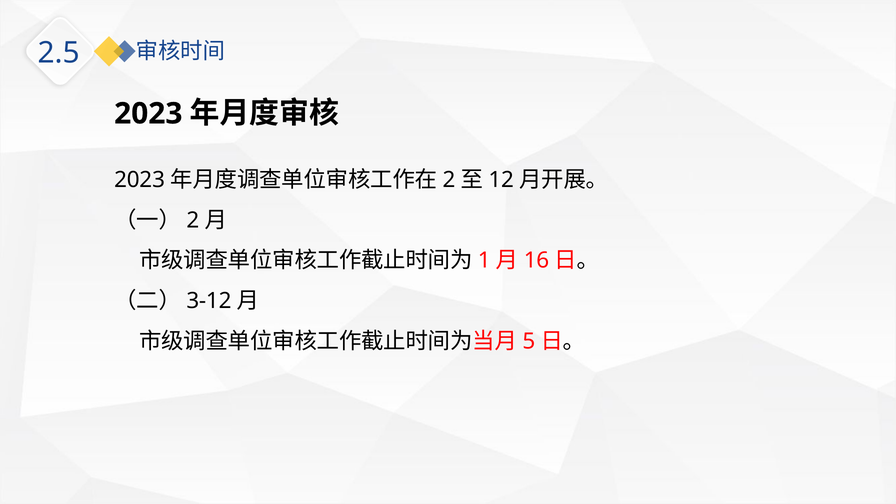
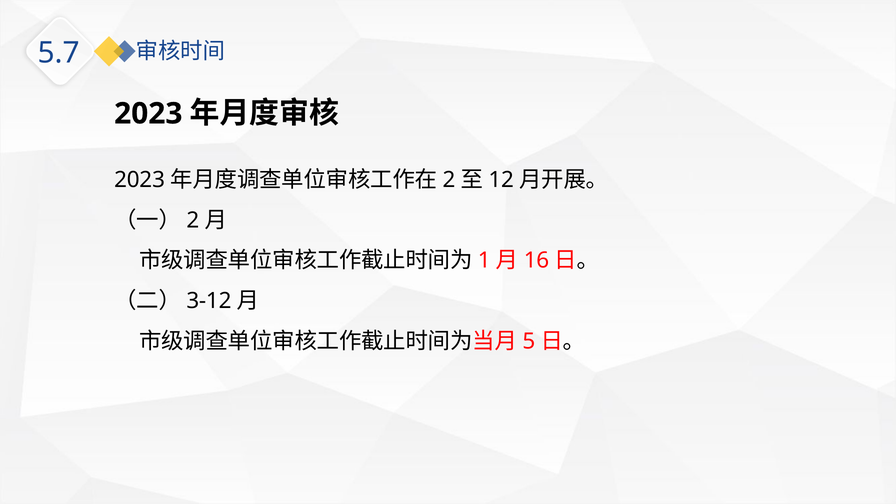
2.5: 2.5 -> 5.7
